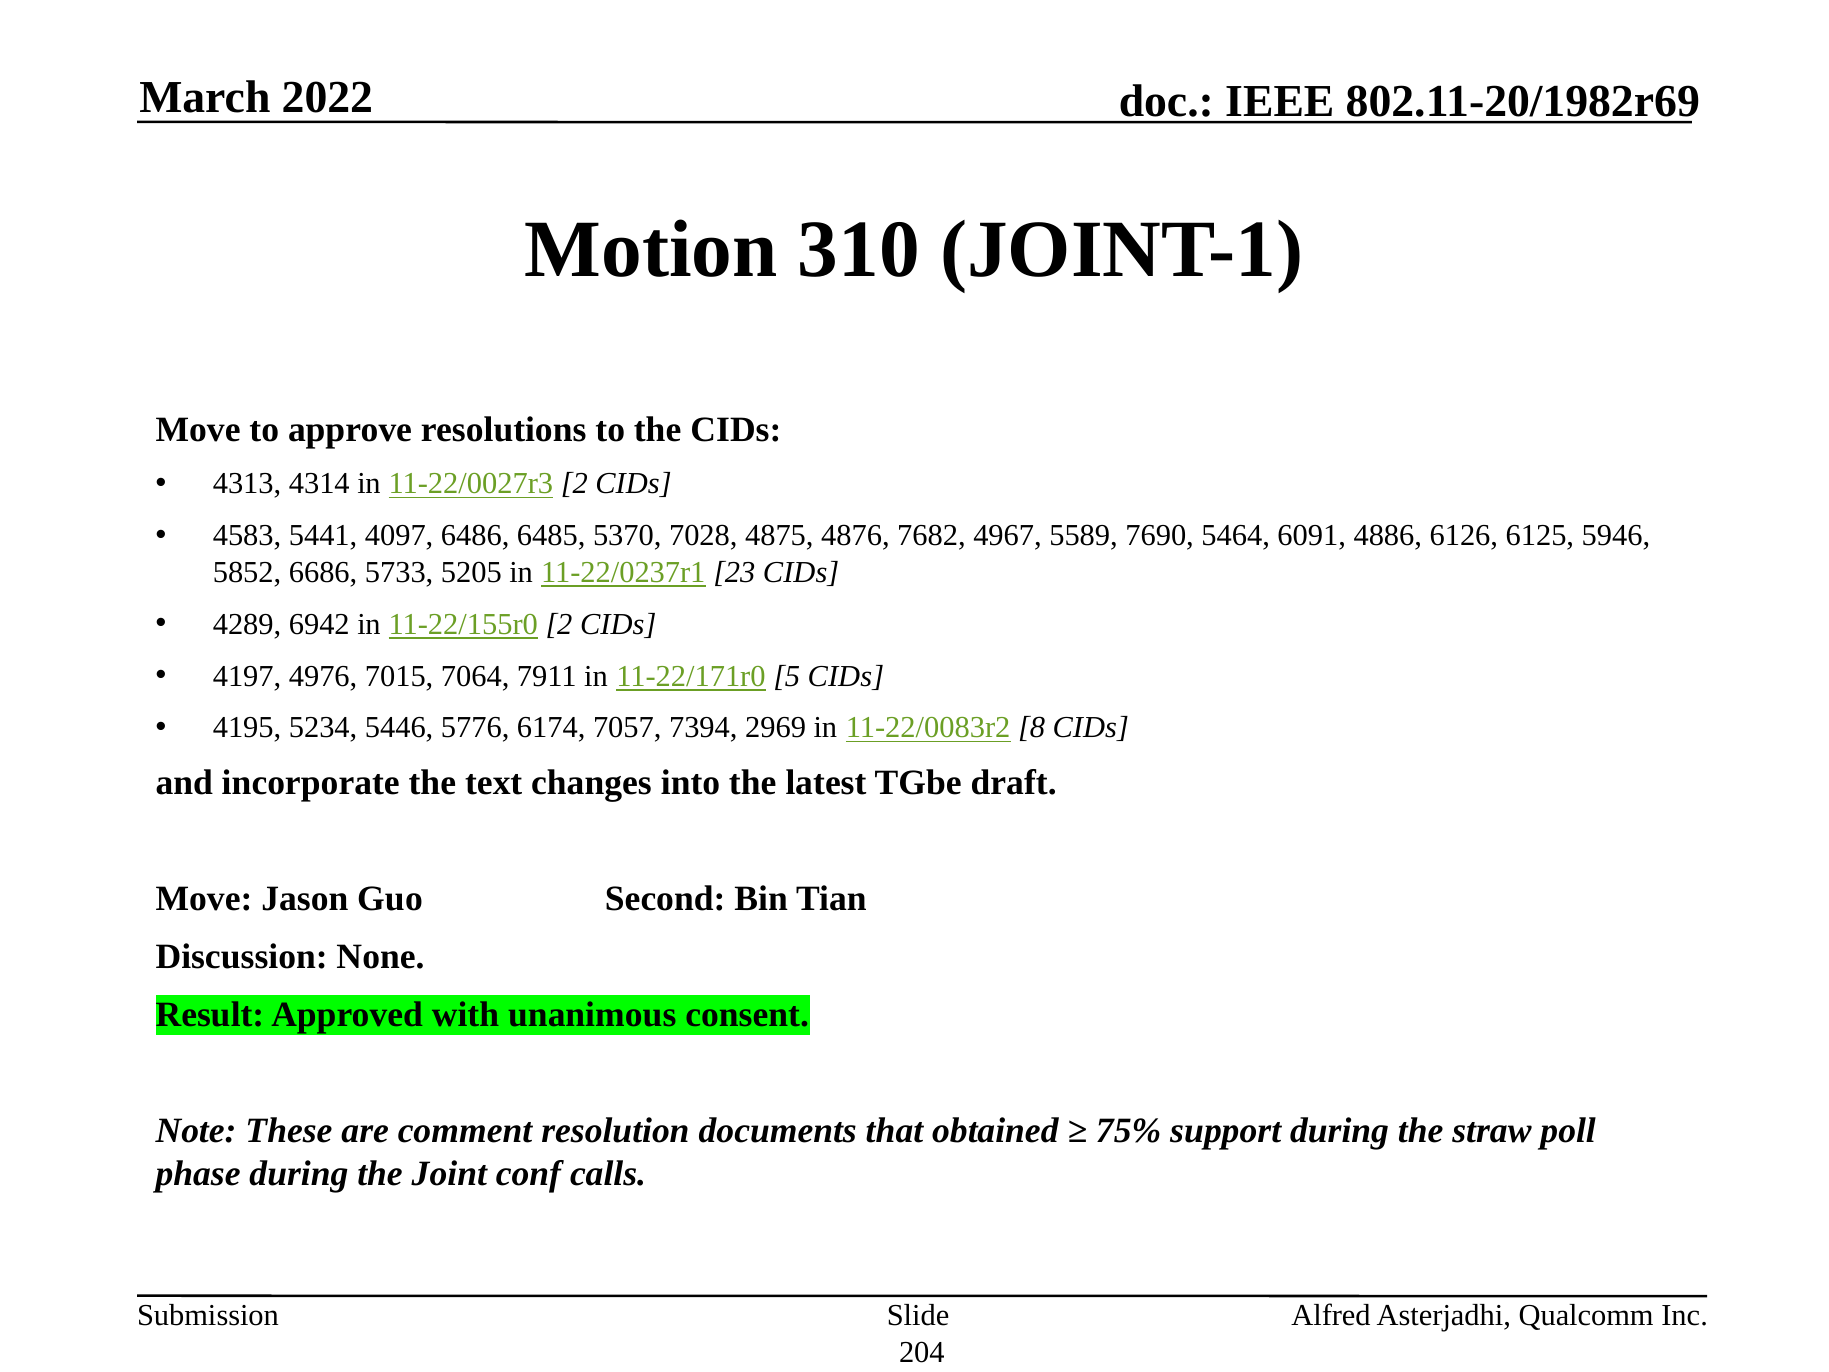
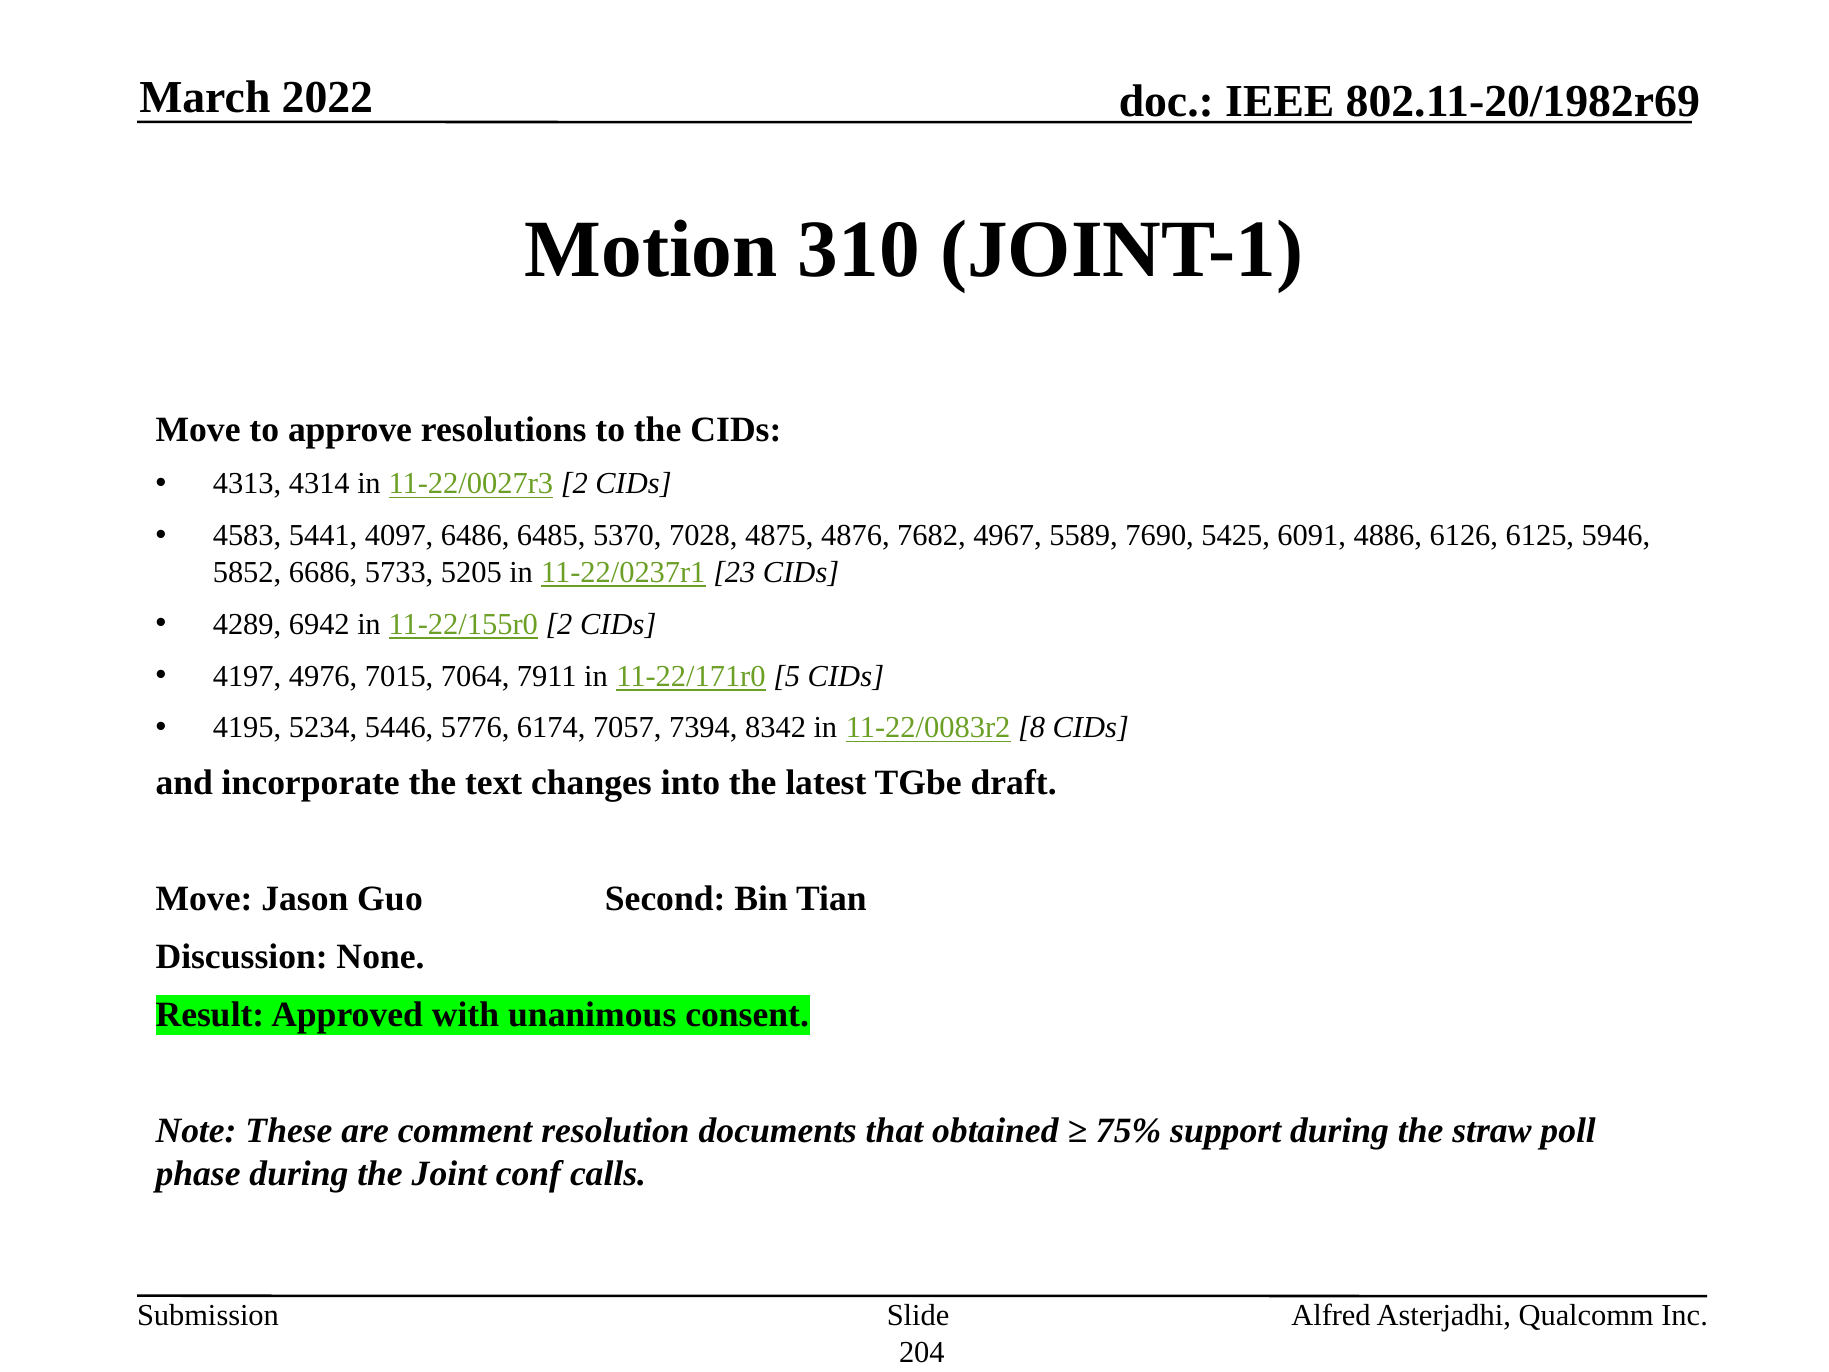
5464: 5464 -> 5425
2969: 2969 -> 8342
